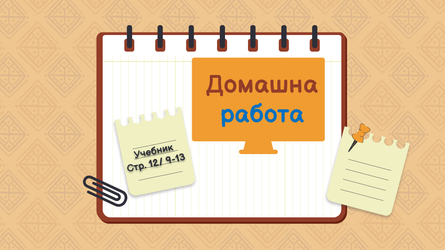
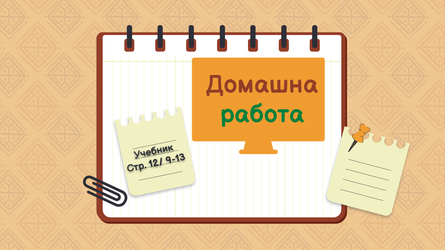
работа colour: blue -> green
